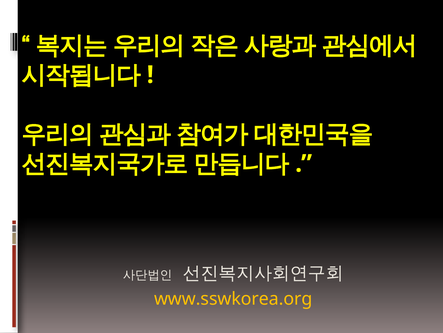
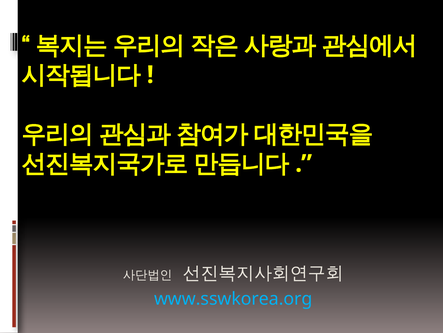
www.sswkorea.org colour: yellow -> light blue
